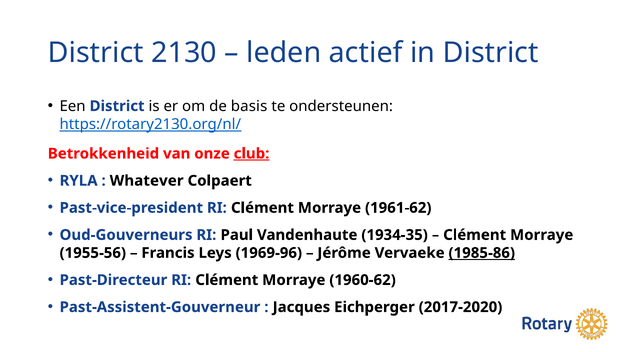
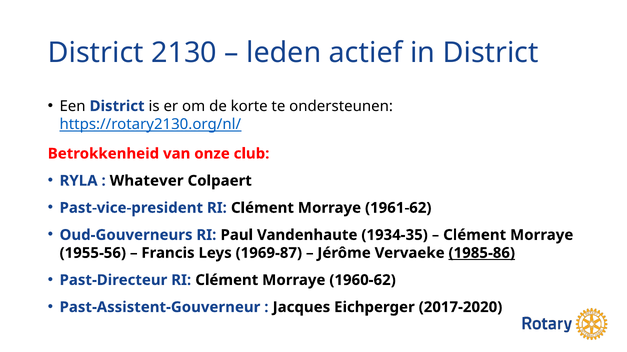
basis: basis -> korte
club underline: present -> none
1969-96: 1969-96 -> 1969-87
